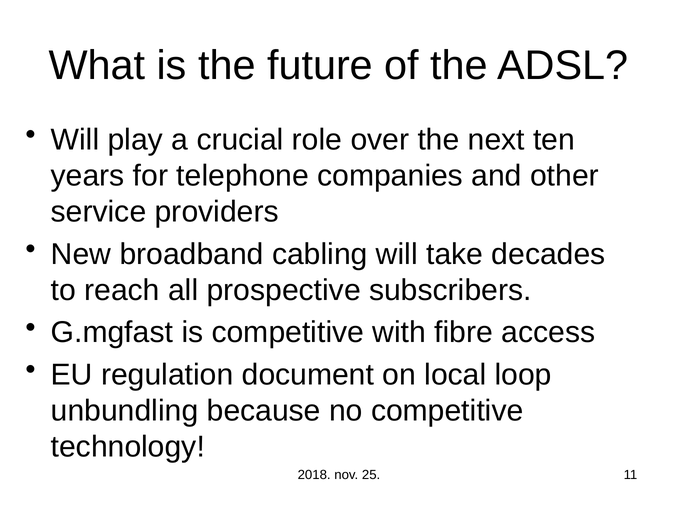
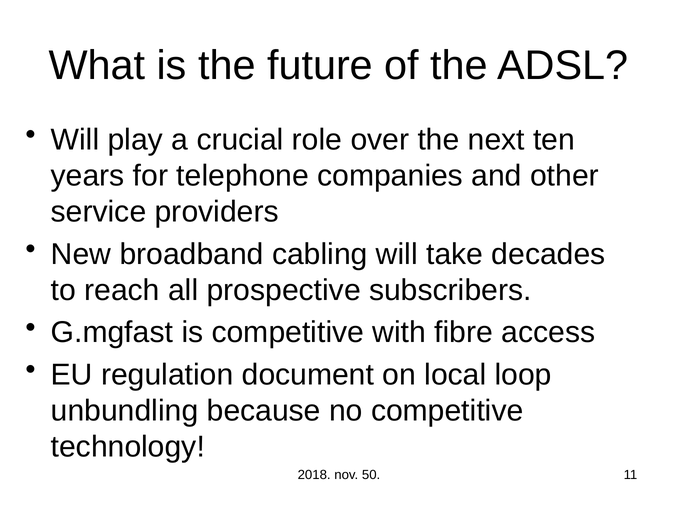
25: 25 -> 50
